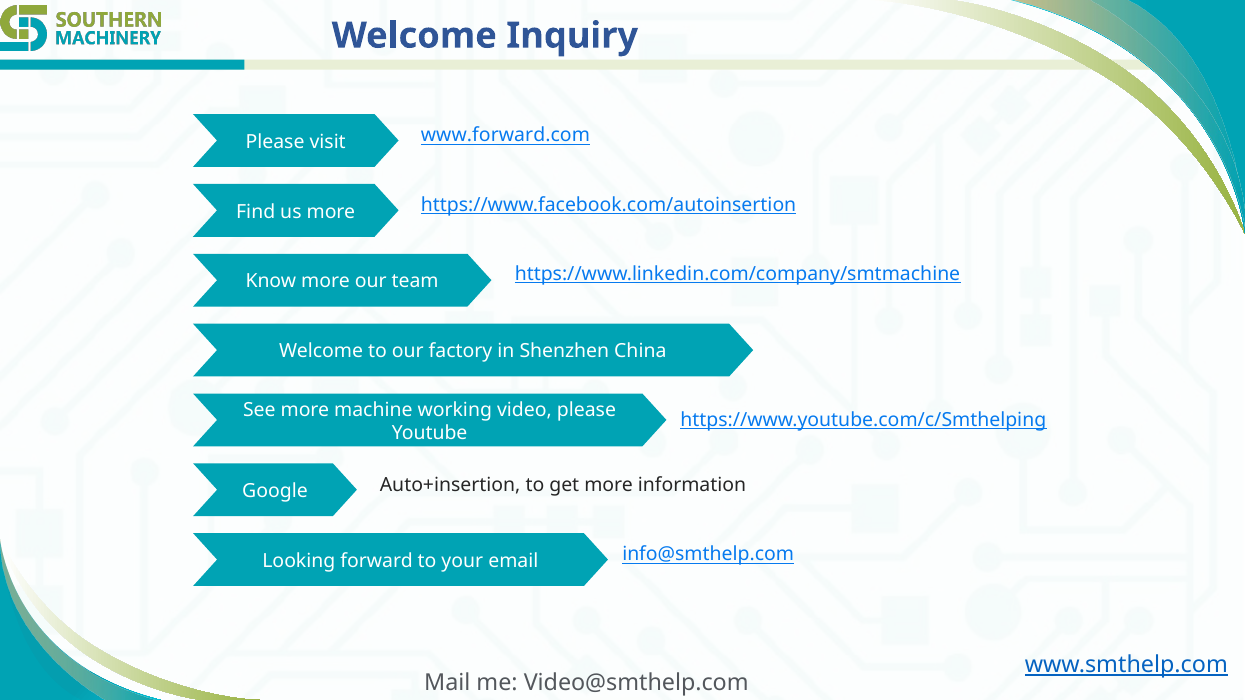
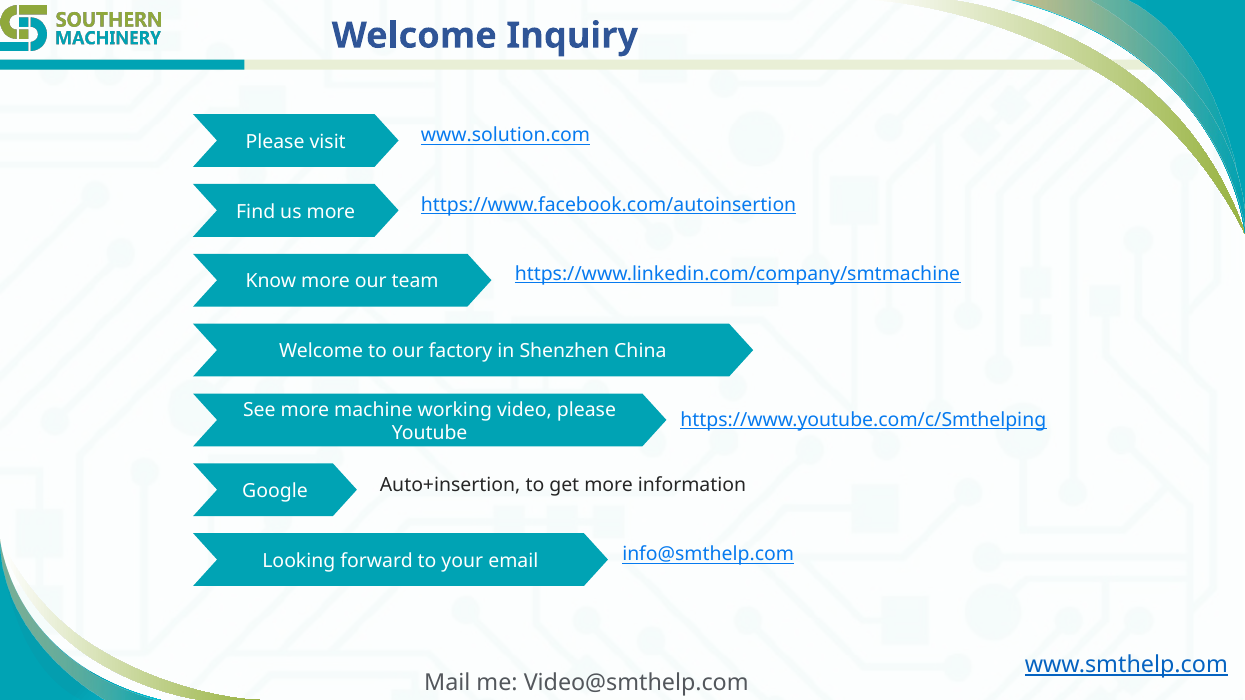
www.forward.com: www.forward.com -> www.solution.com
